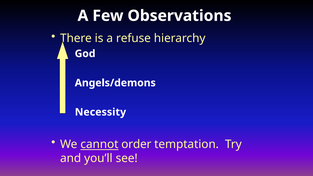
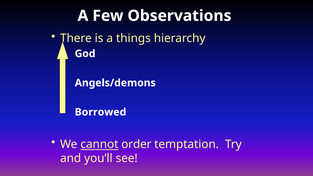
refuse: refuse -> things
Necessity: Necessity -> Borrowed
